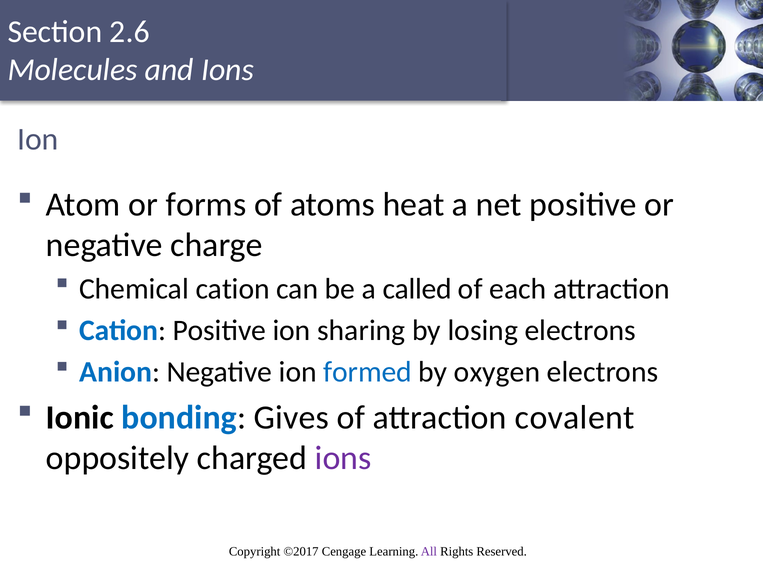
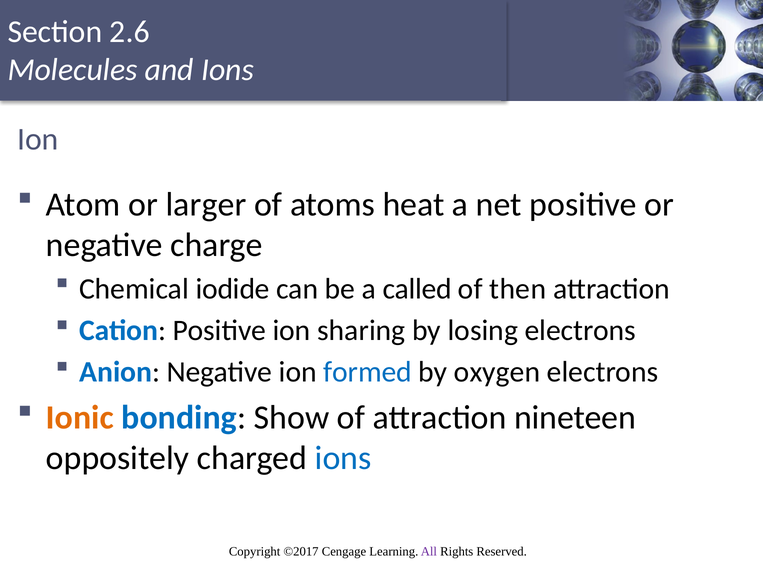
forms: forms -> larger
Chemical cation: cation -> iodide
each: each -> then
Ionic colour: black -> orange
Gives: Gives -> Show
covalent: covalent -> nineteen
ions at (343, 458) colour: purple -> blue
